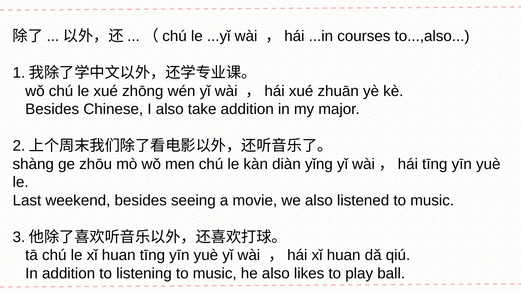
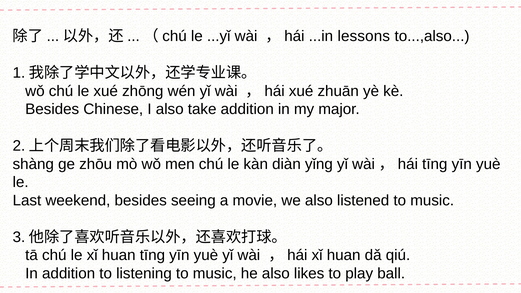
courses: courses -> lessons
